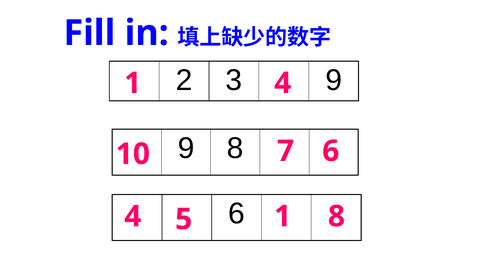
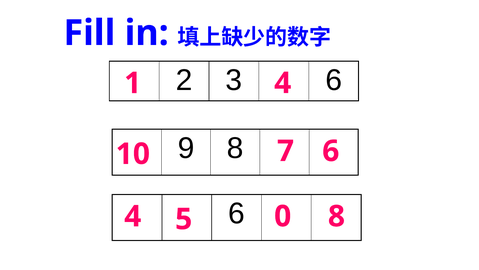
3 9: 9 -> 6
5 1: 1 -> 0
